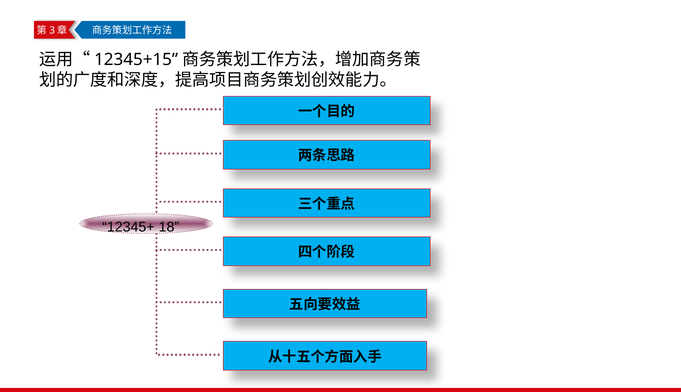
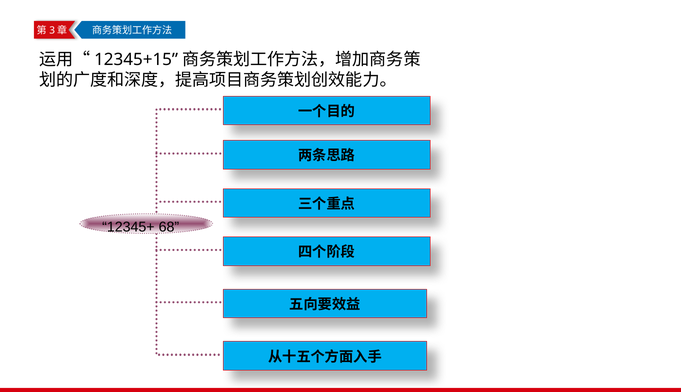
18: 18 -> 68
